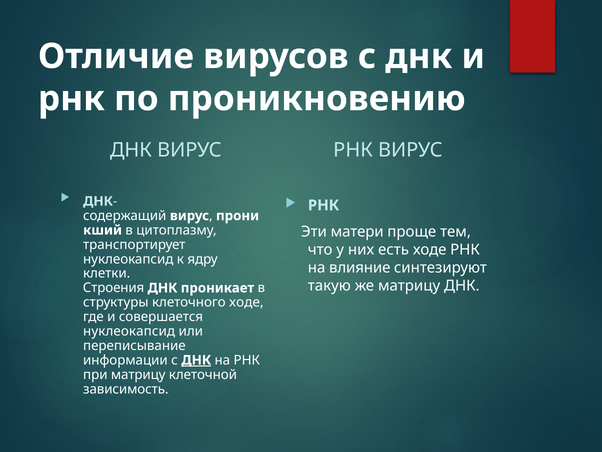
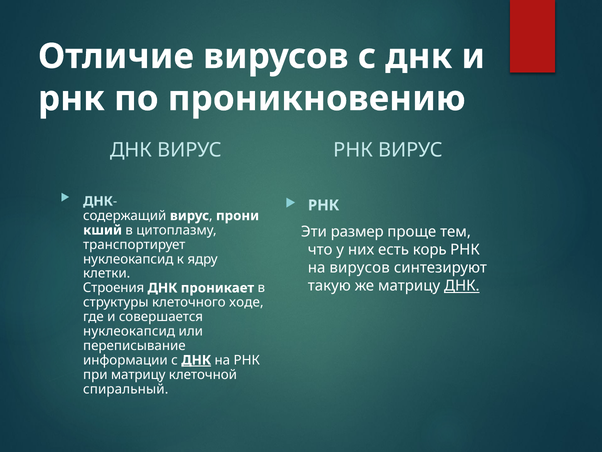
матери: матери -> размер
есть ходе: ходе -> корь
на влияние: влияние -> вирусов
ДНК at (462, 286) underline: none -> present
зависимость: зависимость -> спиральный
